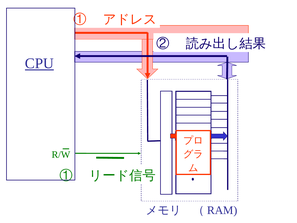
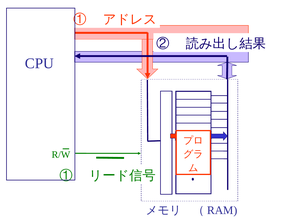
CPU underline: present -> none
